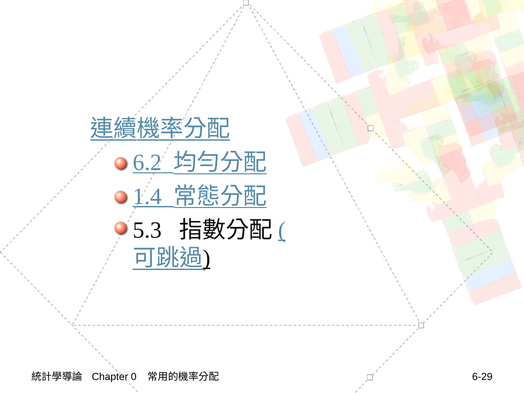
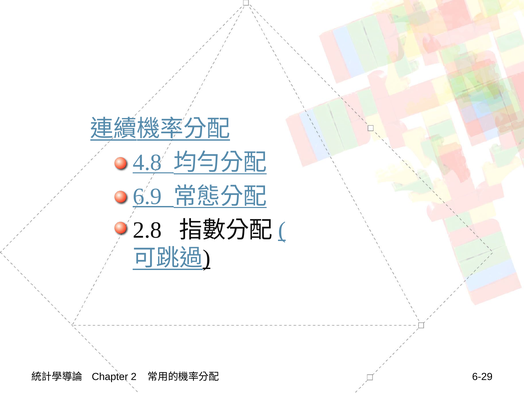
6.2: 6.2 -> 4.8
1.4: 1.4 -> 6.9
5.3: 5.3 -> 2.8
0: 0 -> 2
